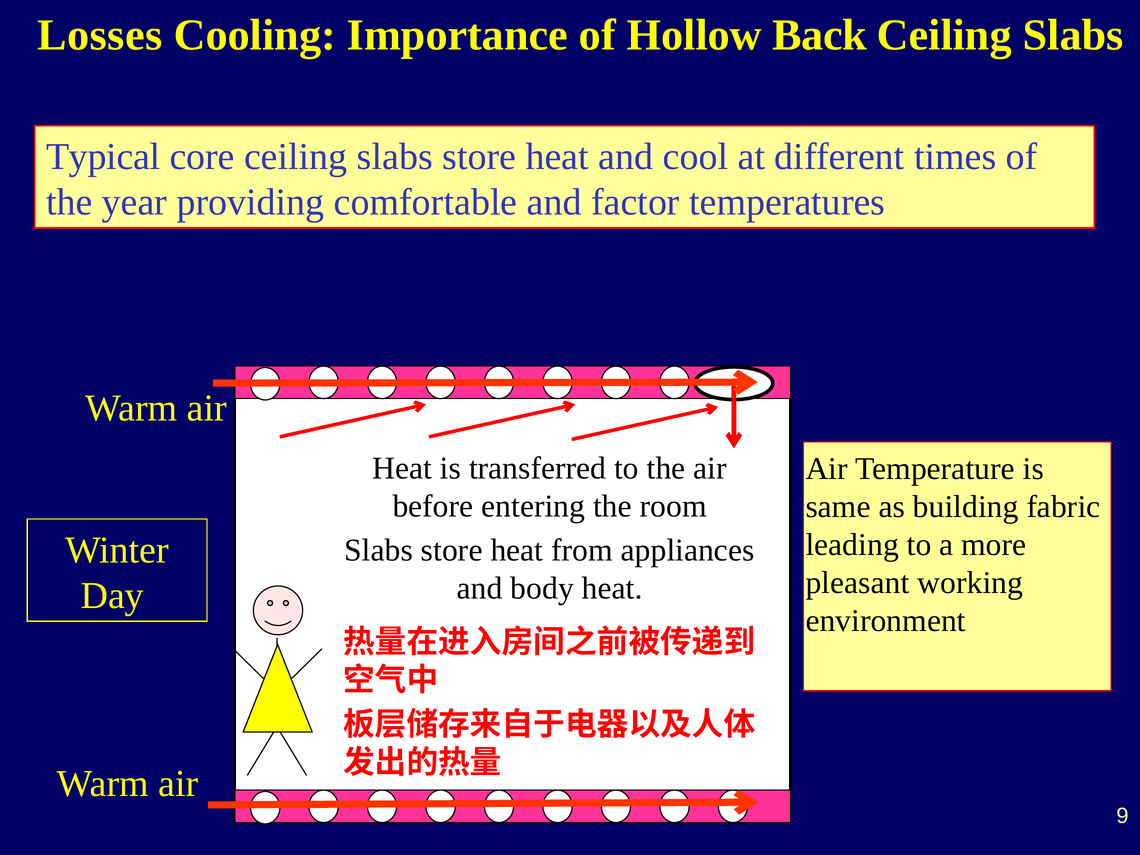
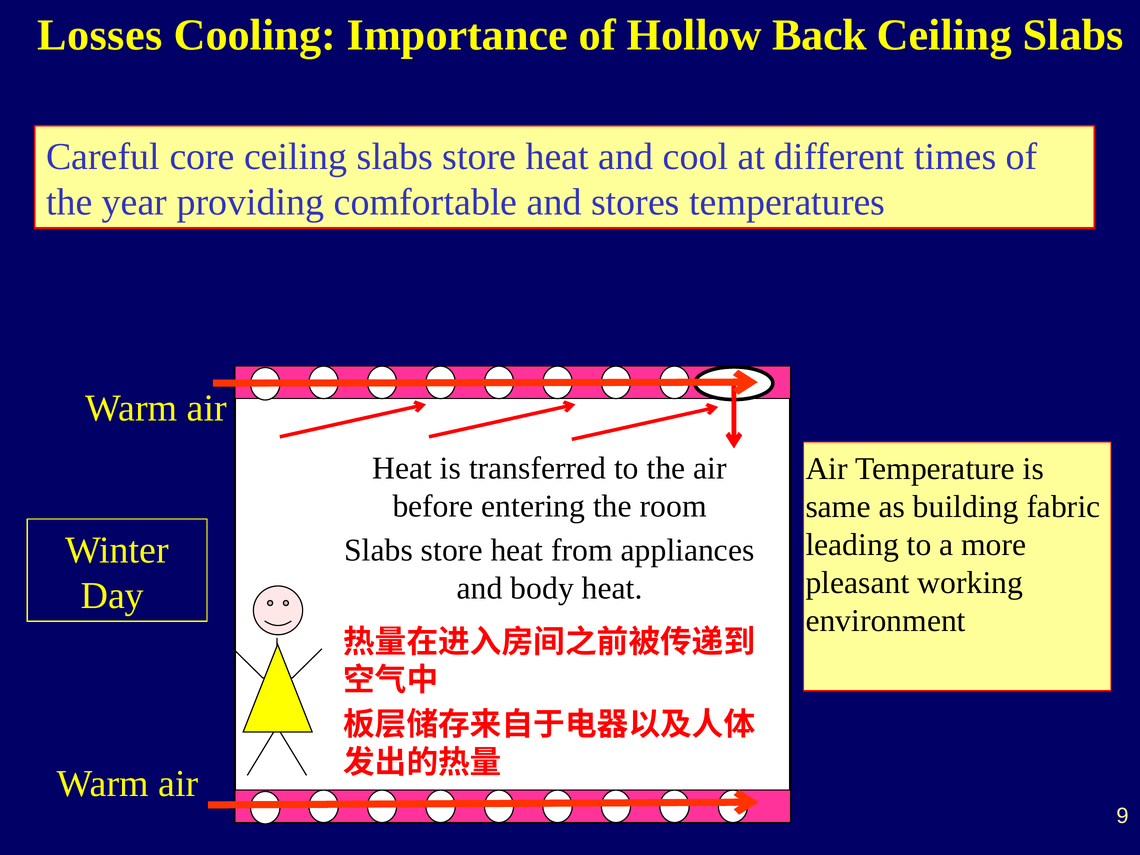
Typical: Typical -> Careful
factor: factor -> stores
